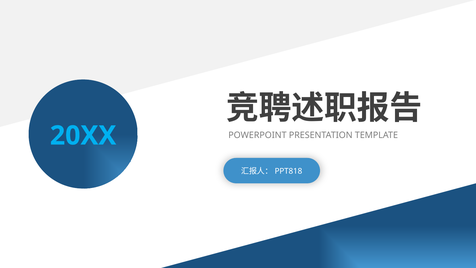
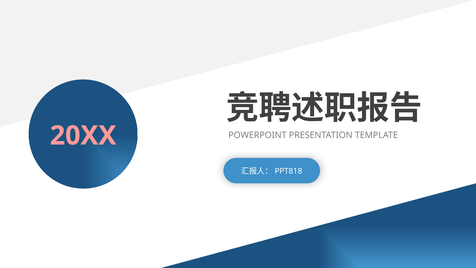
20XX colour: light blue -> pink
